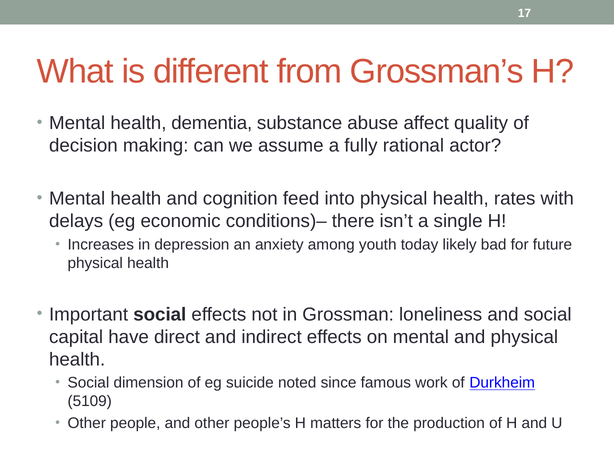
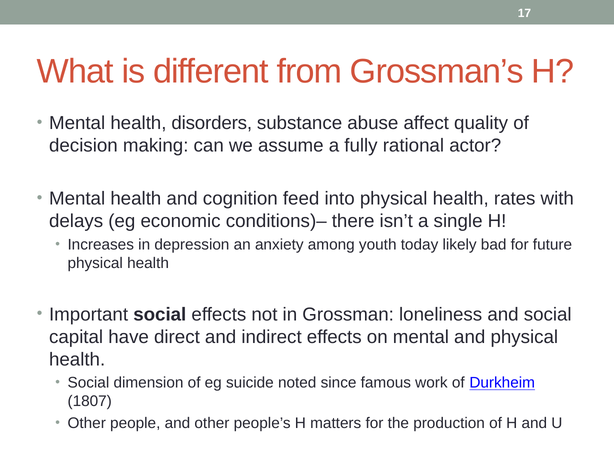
dementia: dementia -> disorders
5109: 5109 -> 1807
